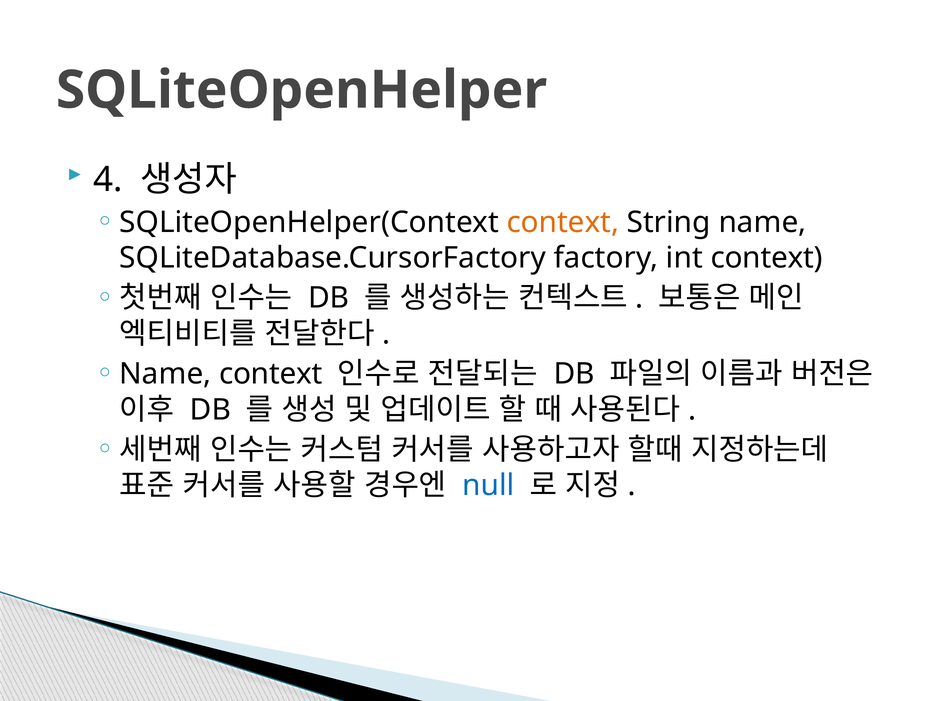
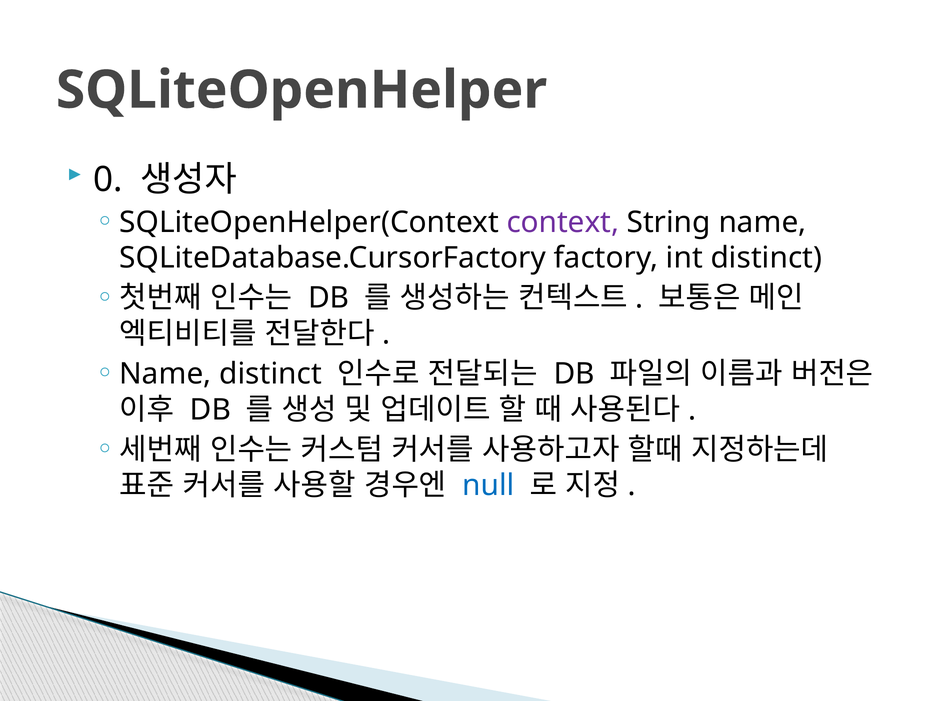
4: 4 -> 0
context at (563, 222) colour: orange -> purple
int context: context -> distinct
Name context: context -> distinct
